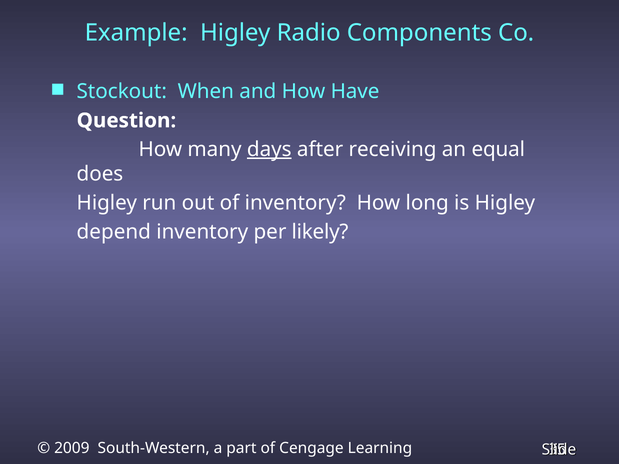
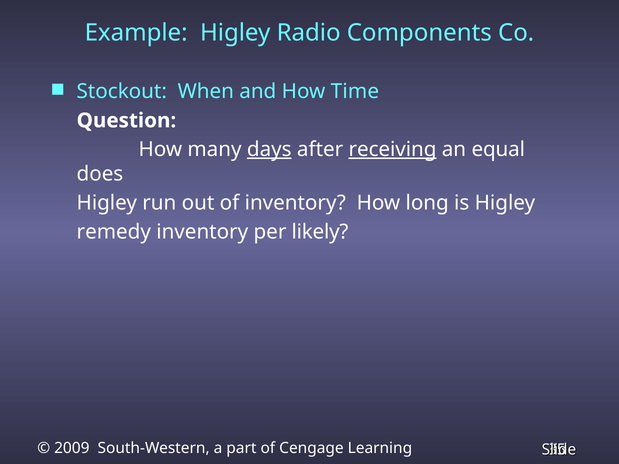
Have: Have -> Time
receiving underline: none -> present
depend: depend -> remedy
